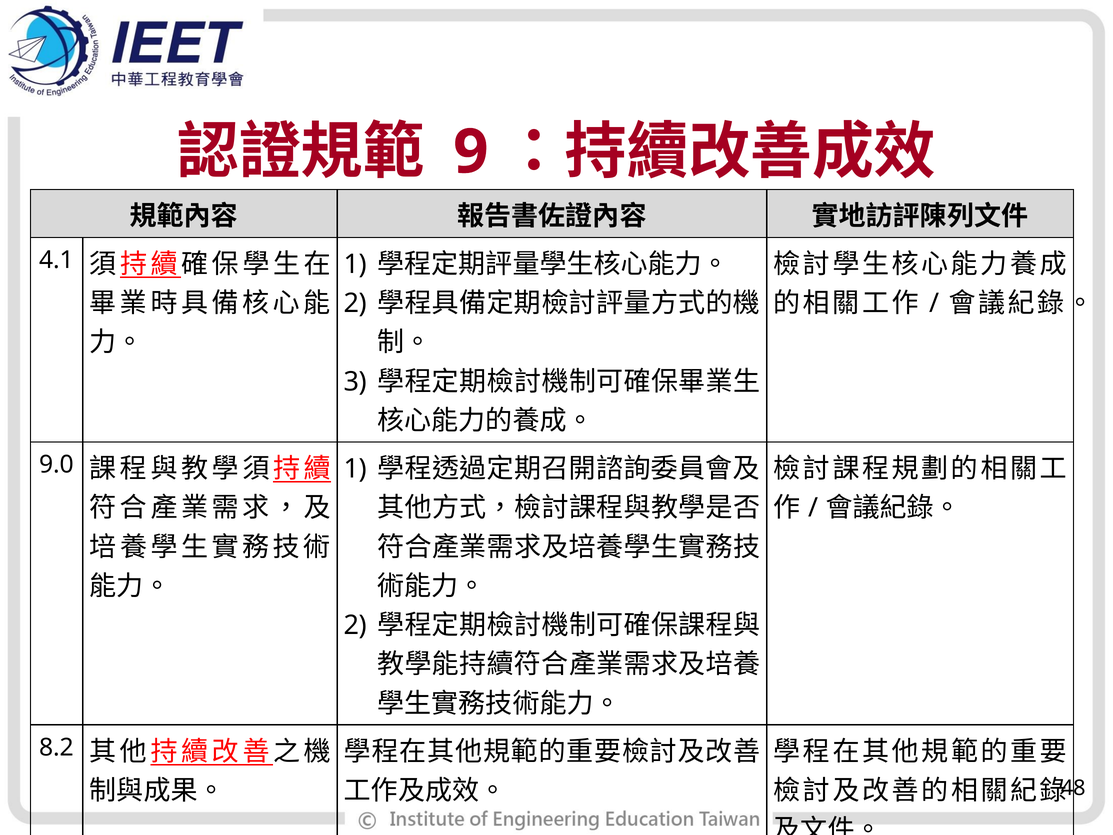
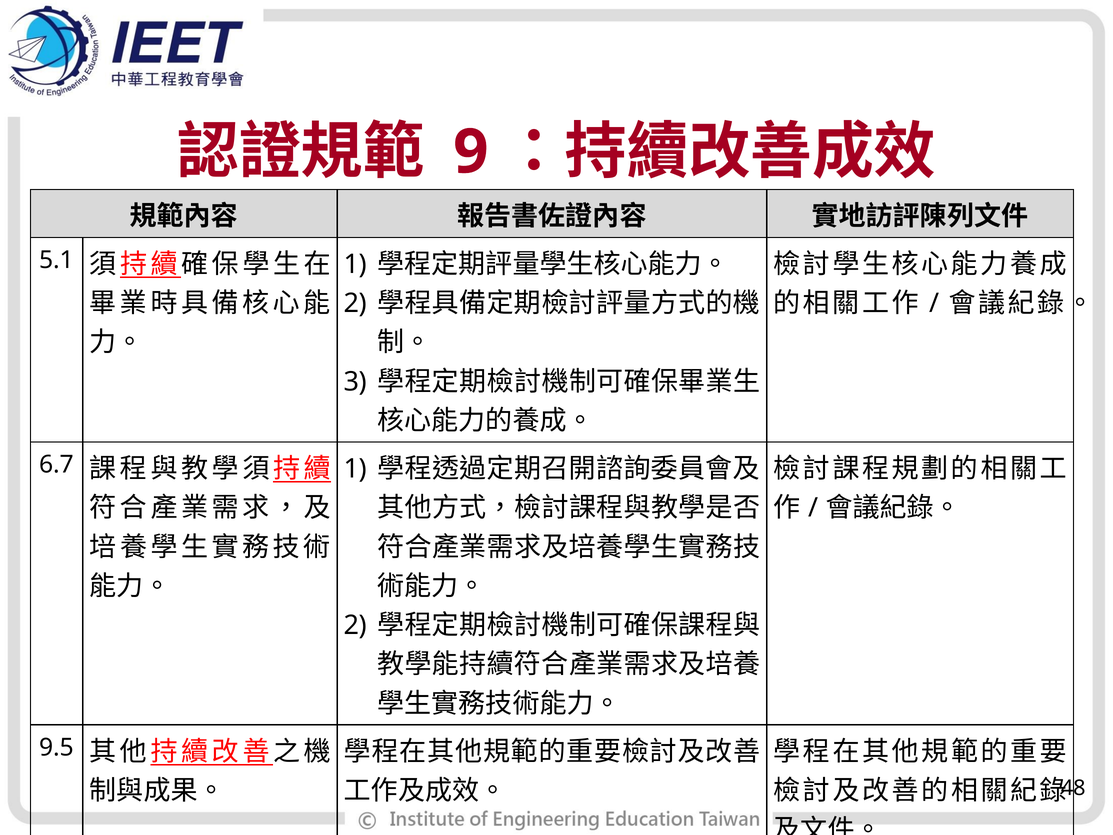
4.1: 4.1 -> 5.1
9.0: 9.0 -> 6.7
8.2: 8.2 -> 9.5
